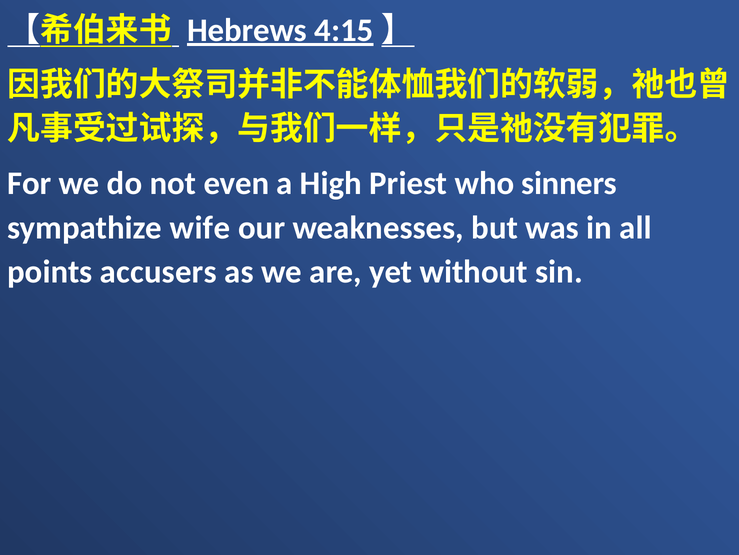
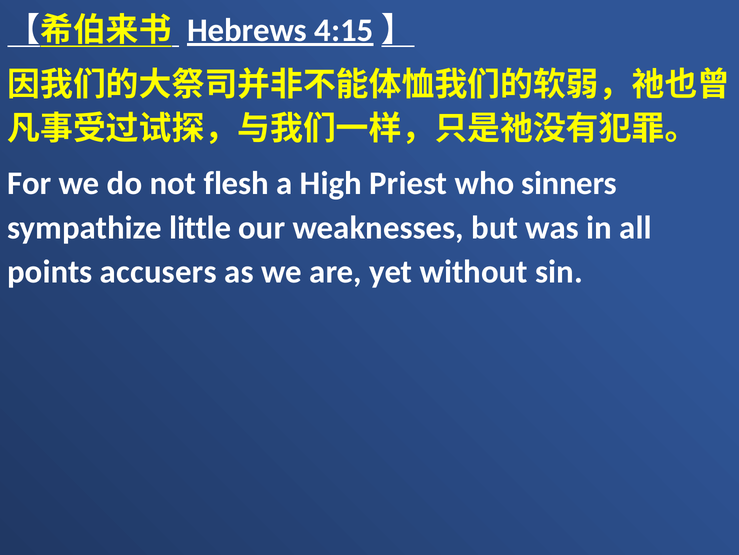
even: even -> flesh
wife: wife -> little
